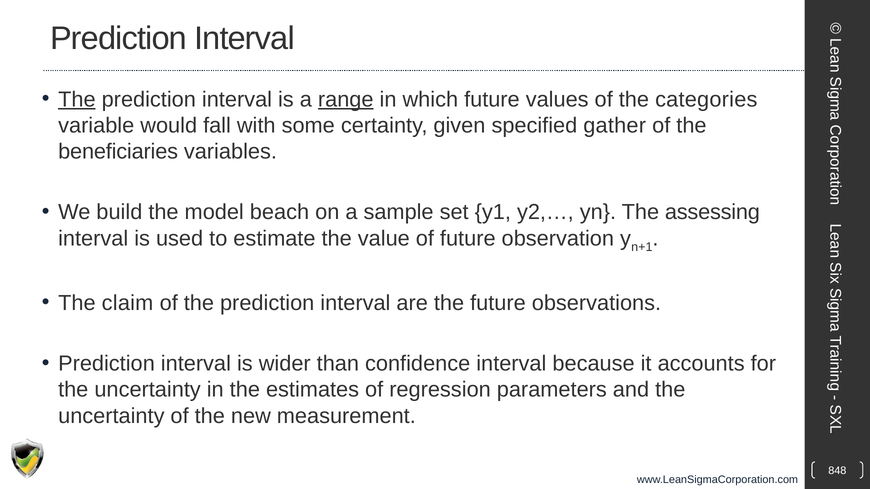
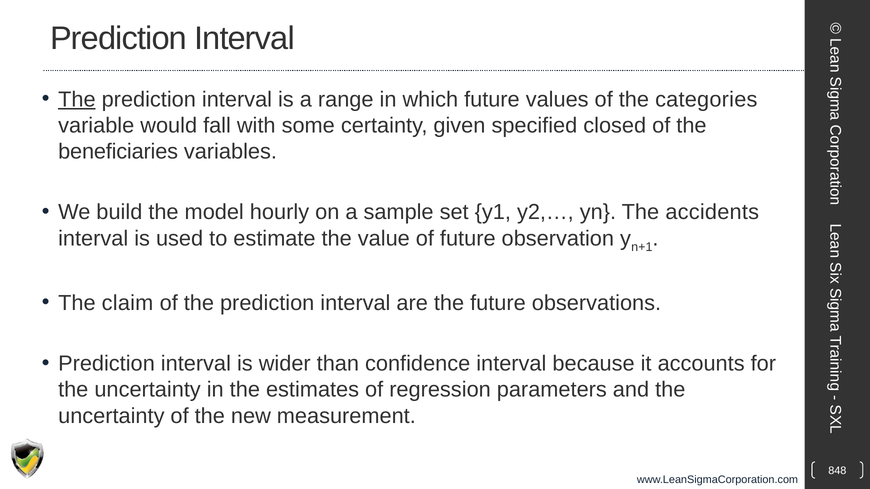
range underline: present -> none
gather: gather -> closed
beach: beach -> hourly
assessing: assessing -> accidents
